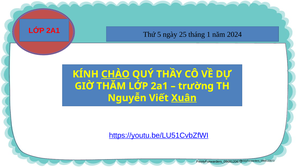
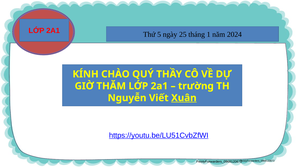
CHÀO underline: present -> none
